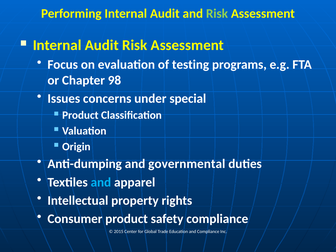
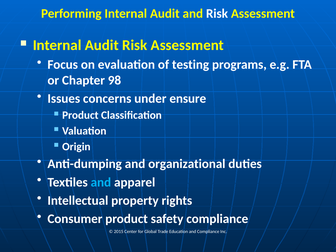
Risk at (217, 14) colour: light green -> white
special: special -> ensure
governmental: governmental -> organizational
